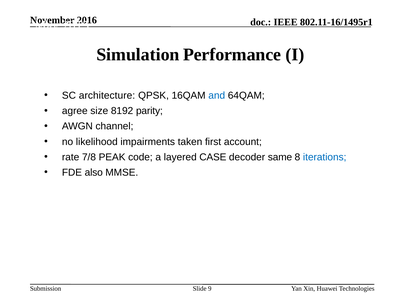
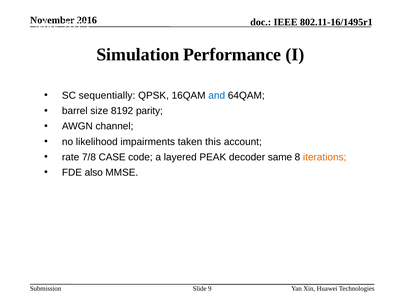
architecture: architecture -> sequentially
agree: agree -> barrel
first: first -> this
PEAK: PEAK -> CASE
CASE: CASE -> PEAK
iterations colour: blue -> orange
